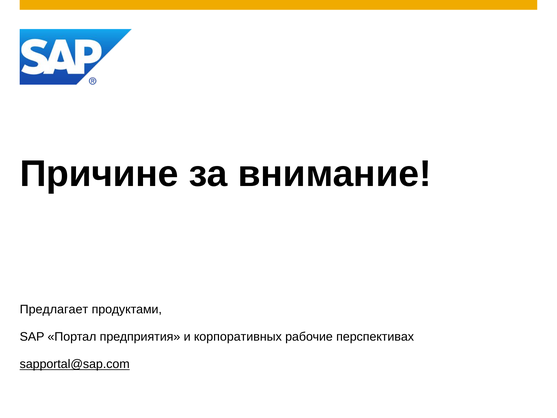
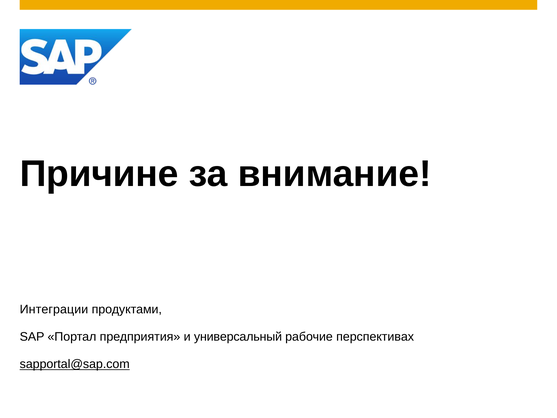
Предлагает: Предлагает -> Интеграции
корпоративных: корпоративных -> универсальный
